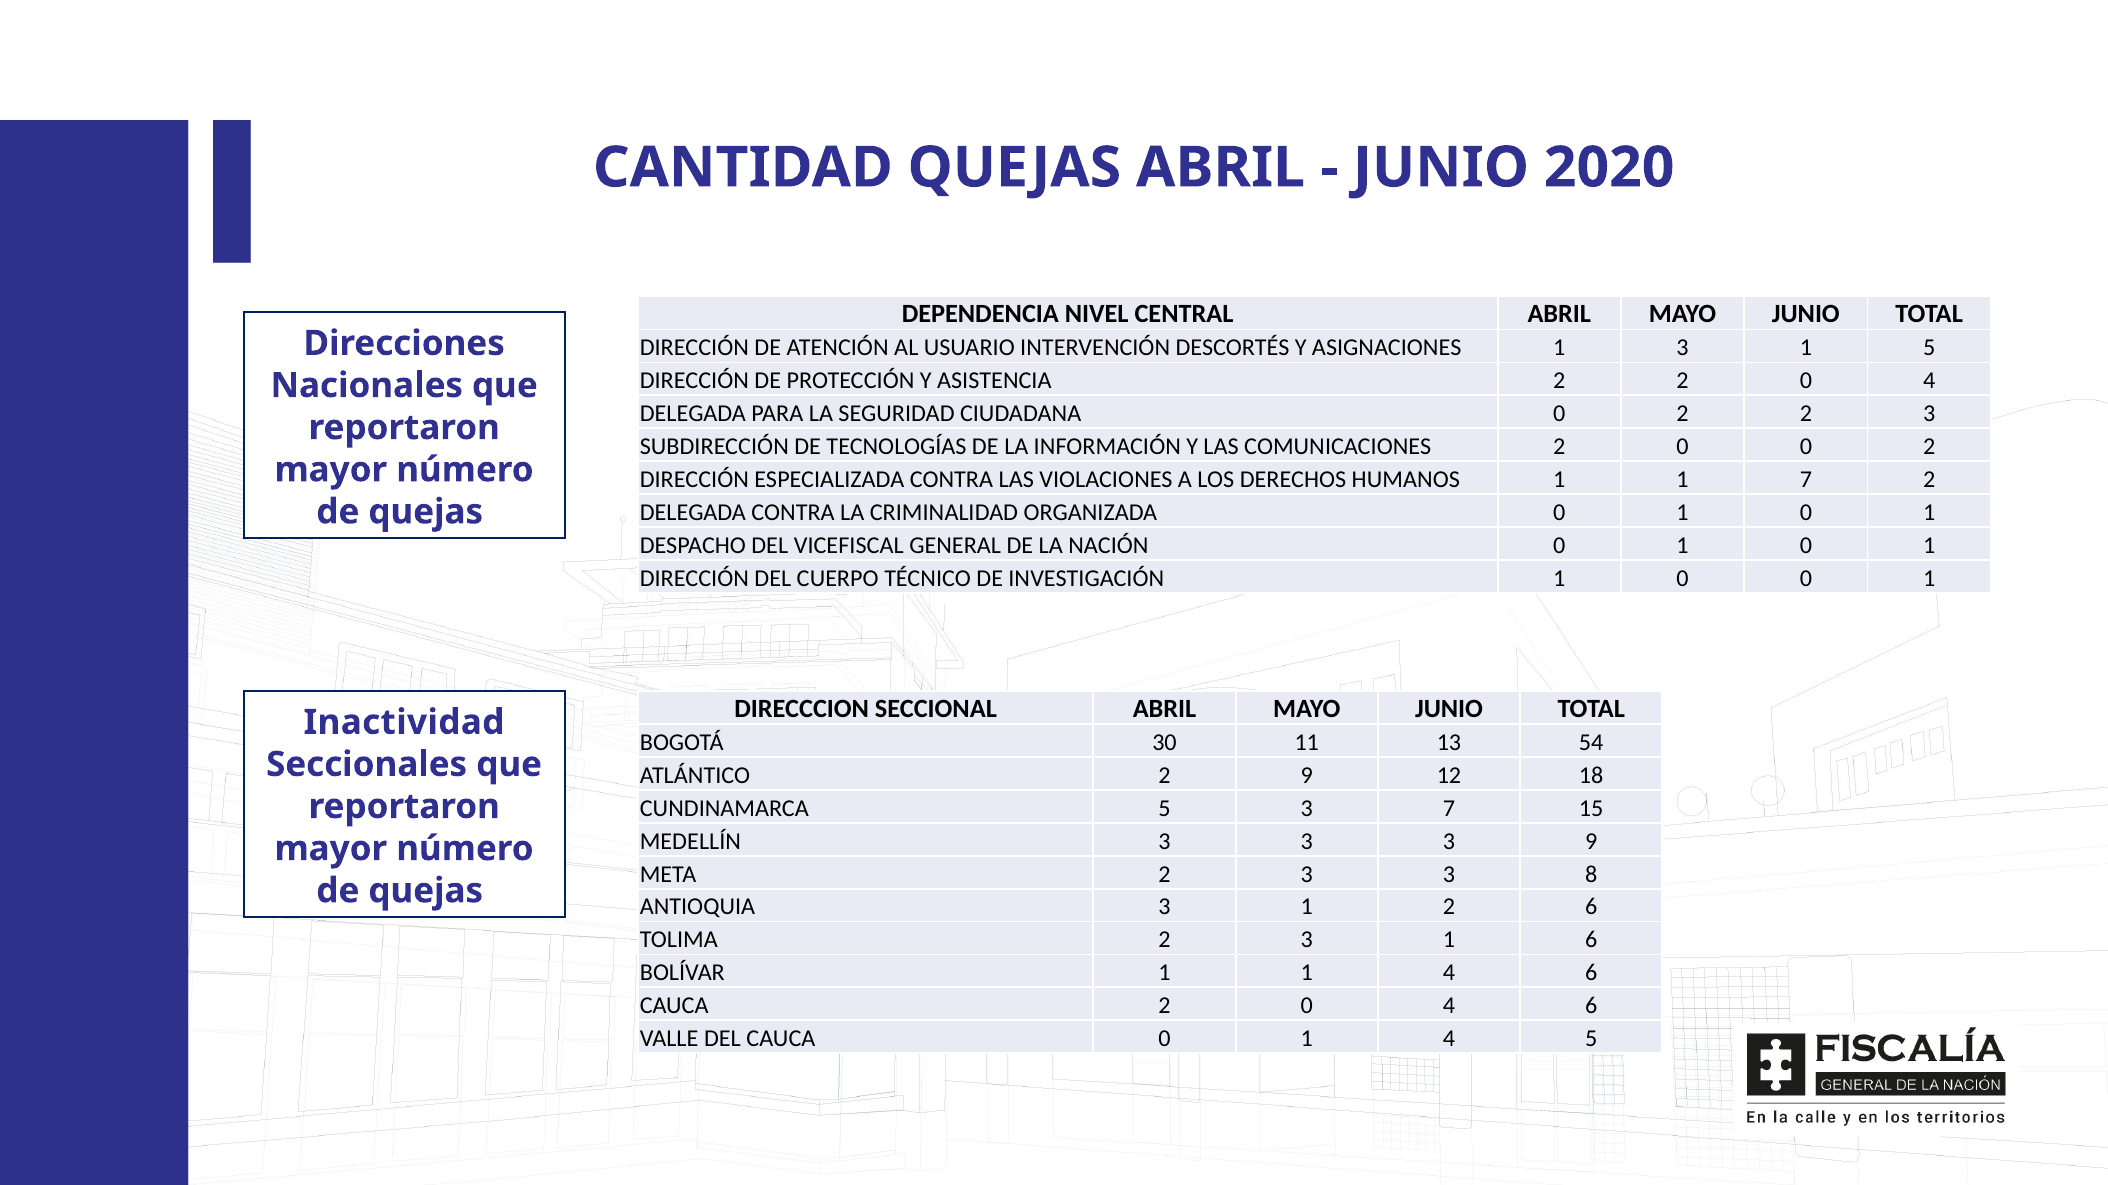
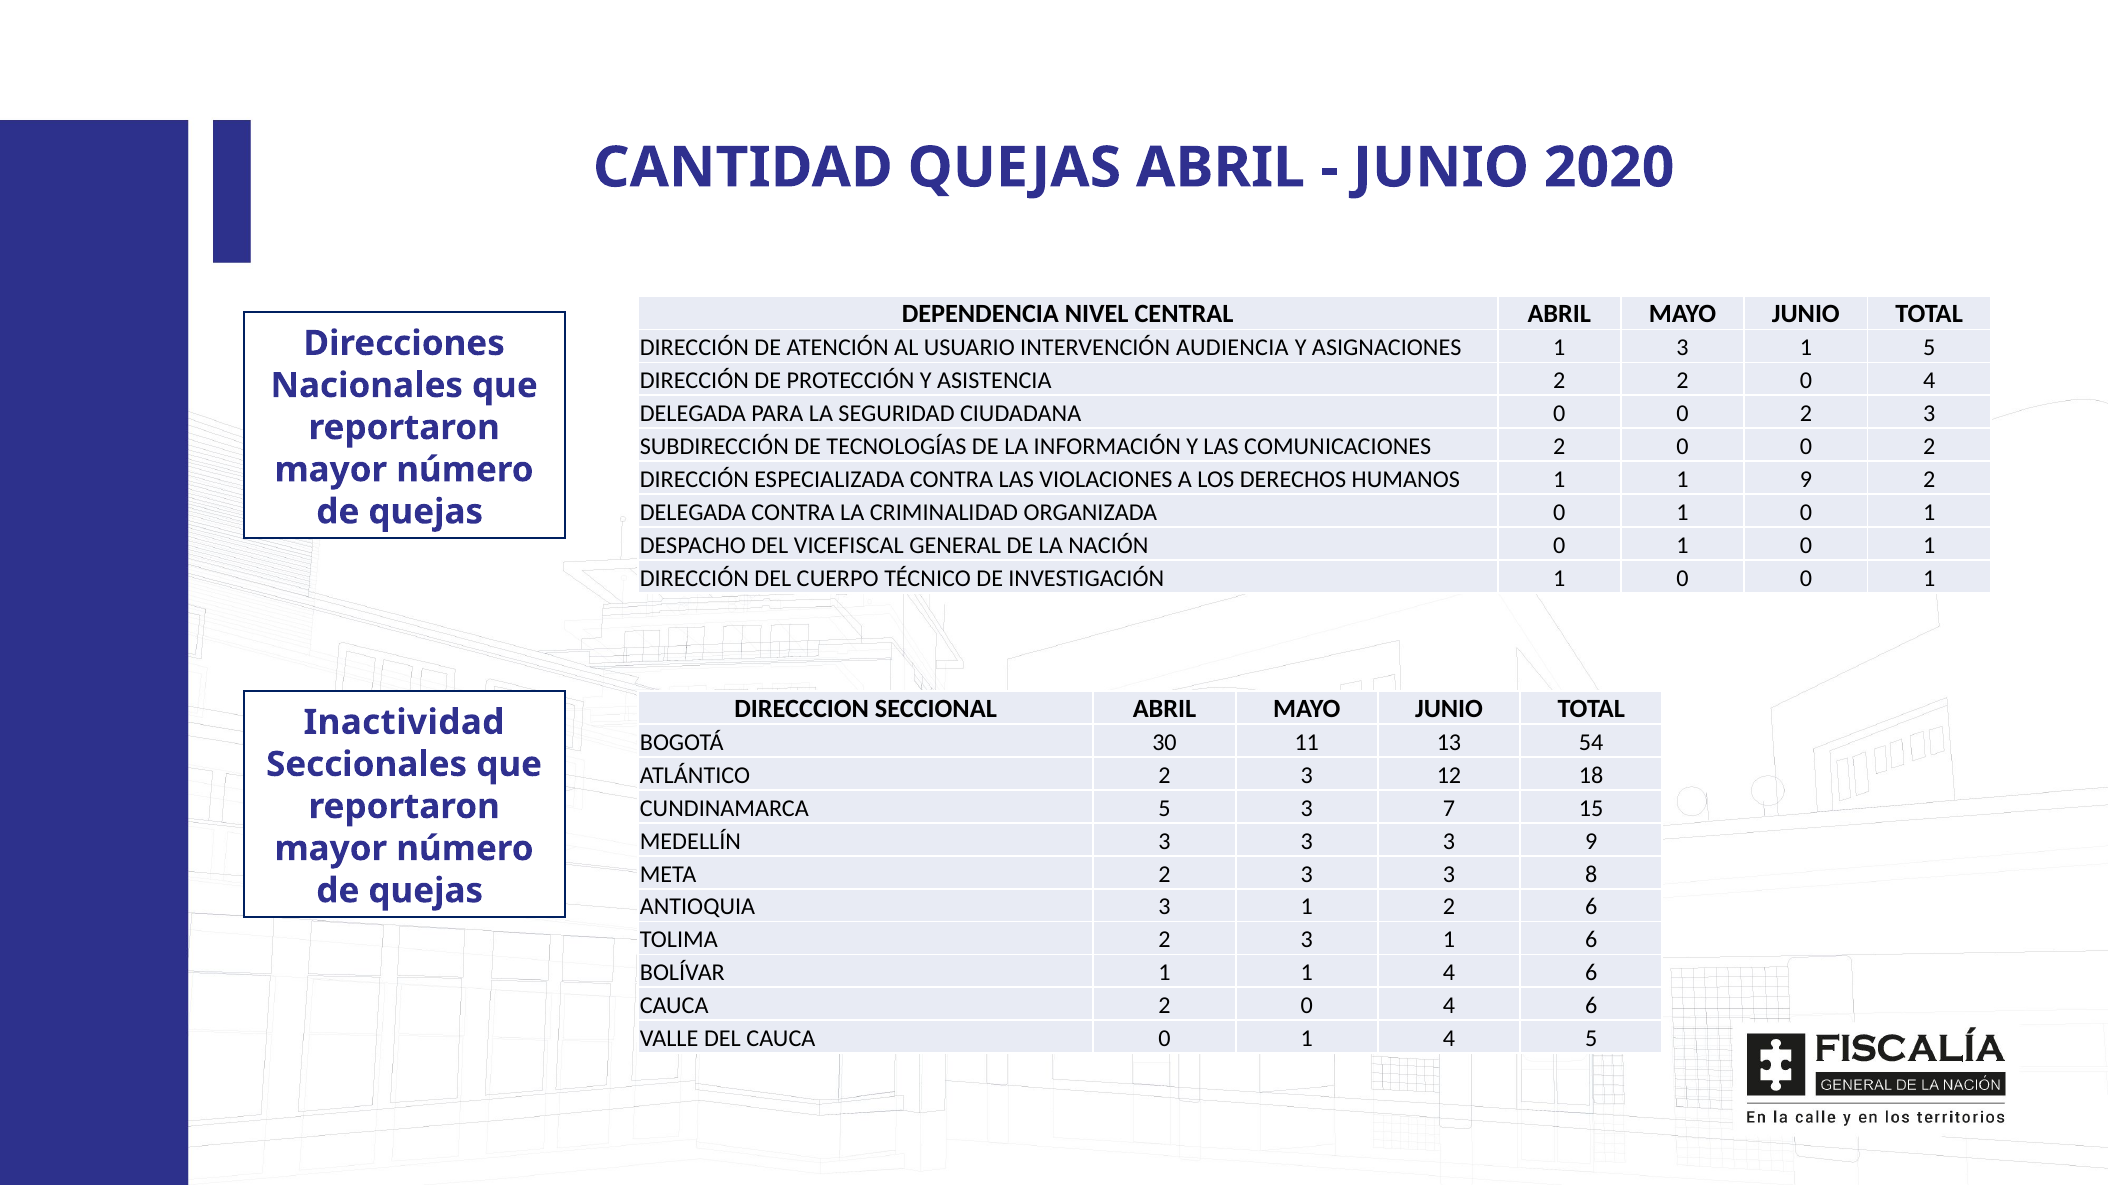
DESCORTÉS: DESCORTÉS -> AUDIENCIA
CIUDADANA 0 2: 2 -> 0
1 7: 7 -> 9
ATLÁNTICO 2 9: 9 -> 3
